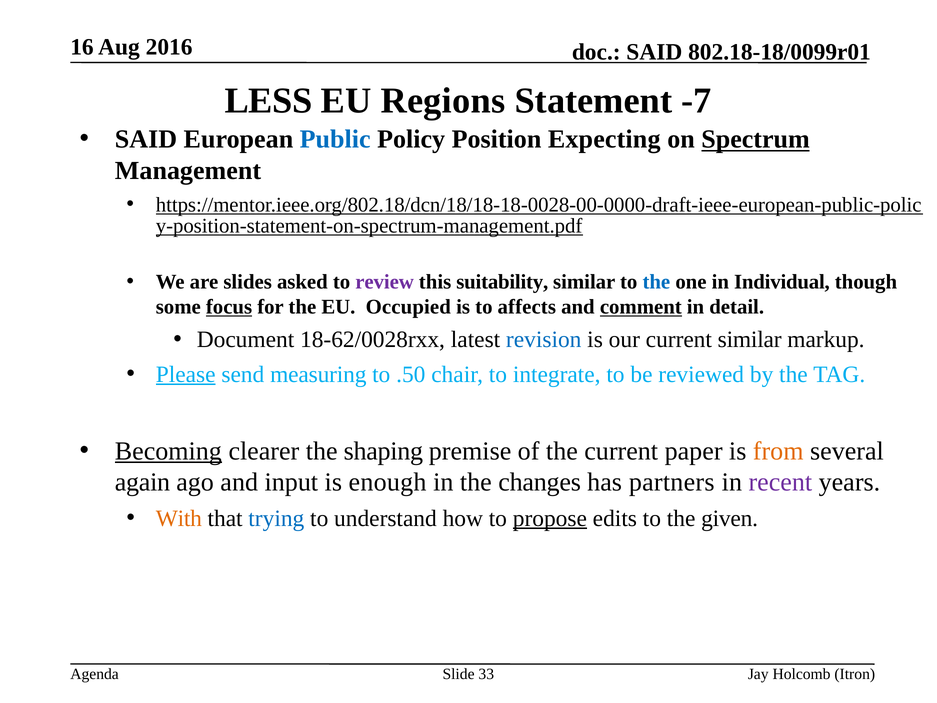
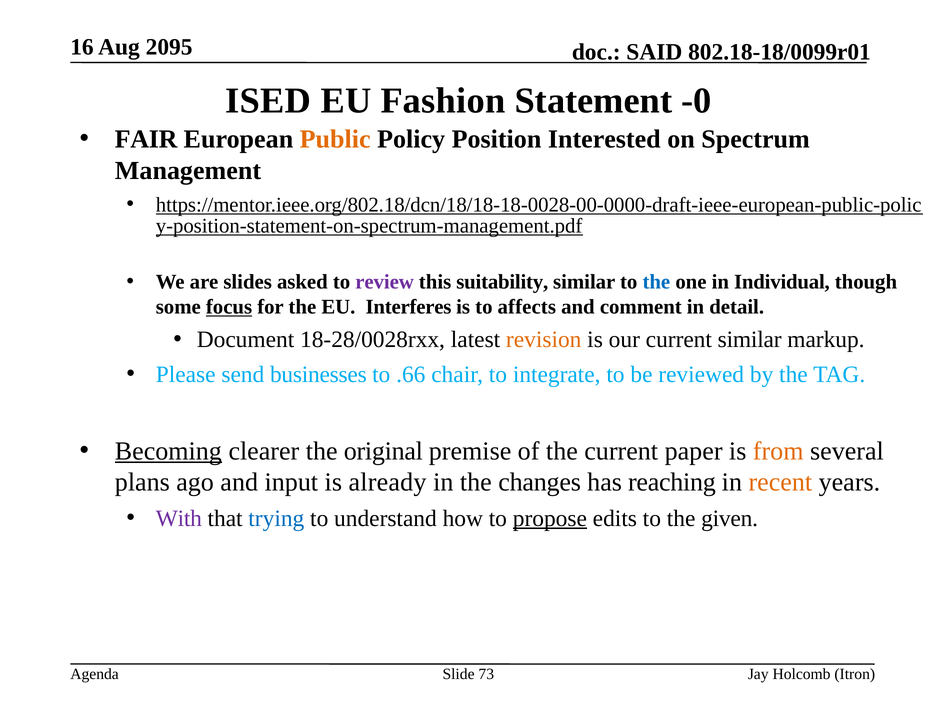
2016: 2016 -> 2095
LESS: LESS -> ISED
Regions: Regions -> Fashion
-7: -7 -> -0
SAID at (146, 139): SAID -> FAIR
Public colour: blue -> orange
Expecting: Expecting -> Interested
Spectrum underline: present -> none
Occupied: Occupied -> Interferes
comment underline: present -> none
18-62/0028rxx: 18-62/0028rxx -> 18-28/0028rxx
revision colour: blue -> orange
Please underline: present -> none
measuring: measuring -> businesses
.50: .50 -> .66
shaping: shaping -> original
again: again -> plans
enough: enough -> already
partners: partners -> reaching
recent colour: purple -> orange
With colour: orange -> purple
33: 33 -> 73
